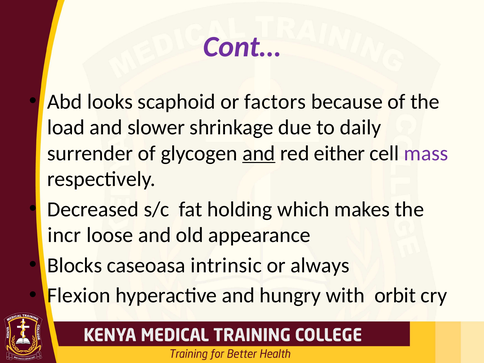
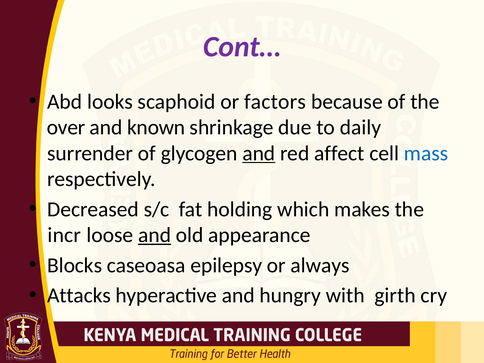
load: load -> over
slower: slower -> known
either: either -> affect
mass colour: purple -> blue
and at (155, 235) underline: none -> present
intrinsic: intrinsic -> epilepsy
Flexion: Flexion -> Attacks
orbit: orbit -> girth
